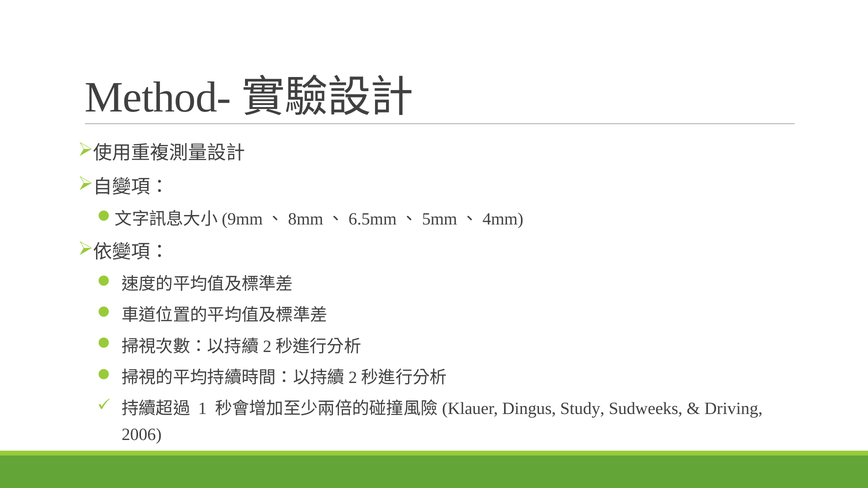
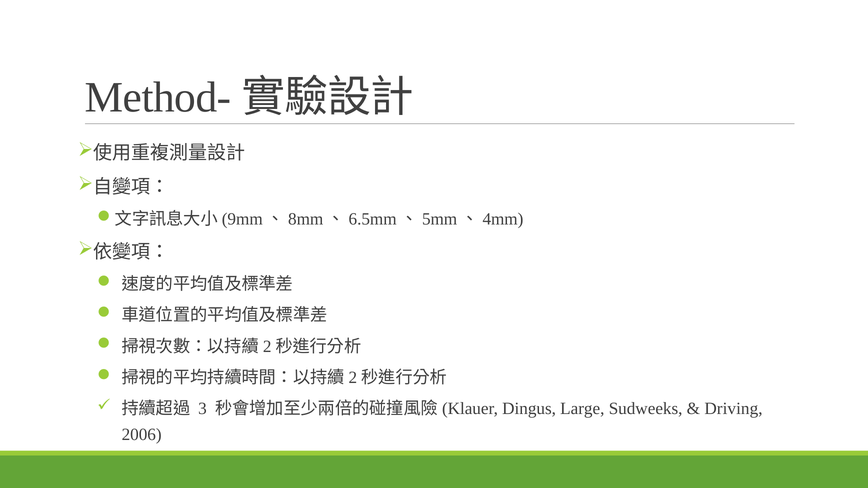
1: 1 -> 3
Study: Study -> Large
